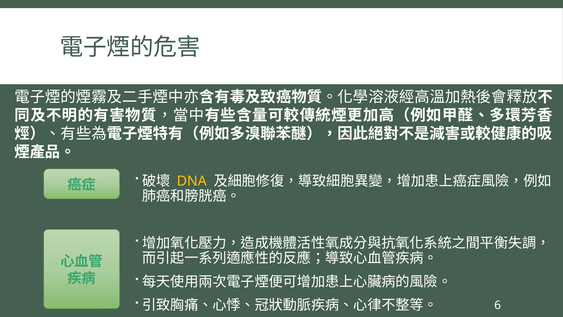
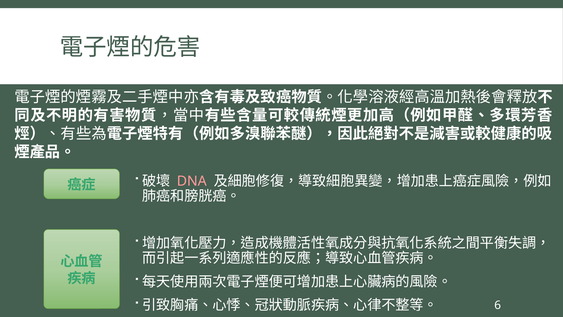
DNA colour: yellow -> pink
